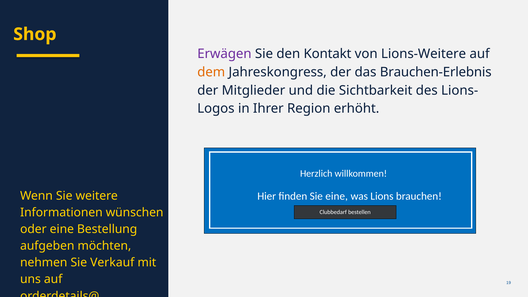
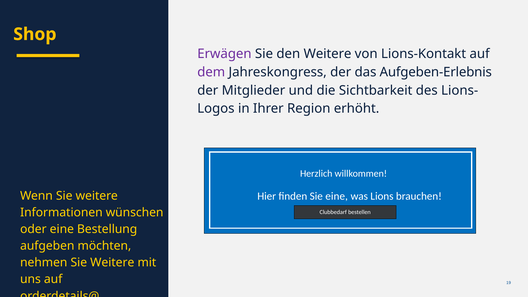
den Kontakt: Kontakt -> Weitere
Lions-Weitere: Lions-Weitere -> Lions-Kontakt
dem colour: orange -> purple
Brauchen-Erlebnis: Brauchen-Erlebnis -> Aufgeben-Erlebnis
nehmen Sie Verkauf: Verkauf -> Weitere
